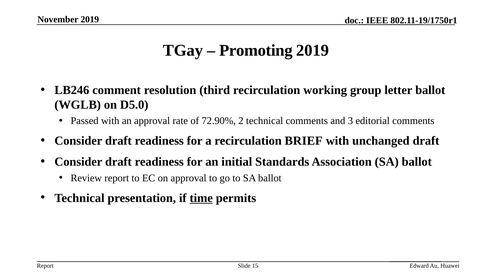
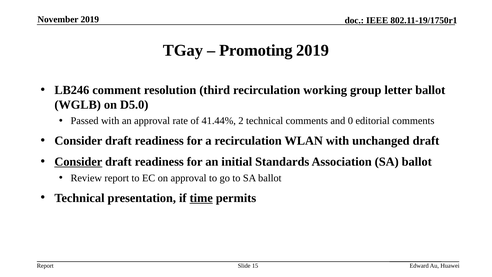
72.90%: 72.90% -> 41.44%
3: 3 -> 0
BRIEF: BRIEF -> WLAN
Consider at (78, 161) underline: none -> present
